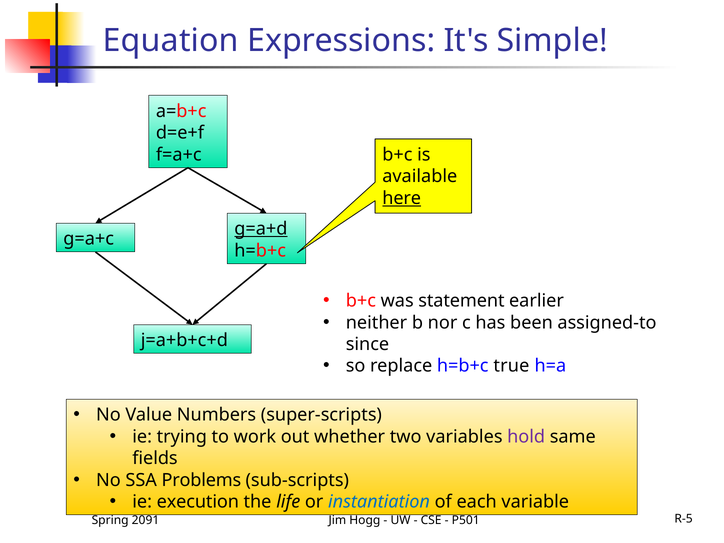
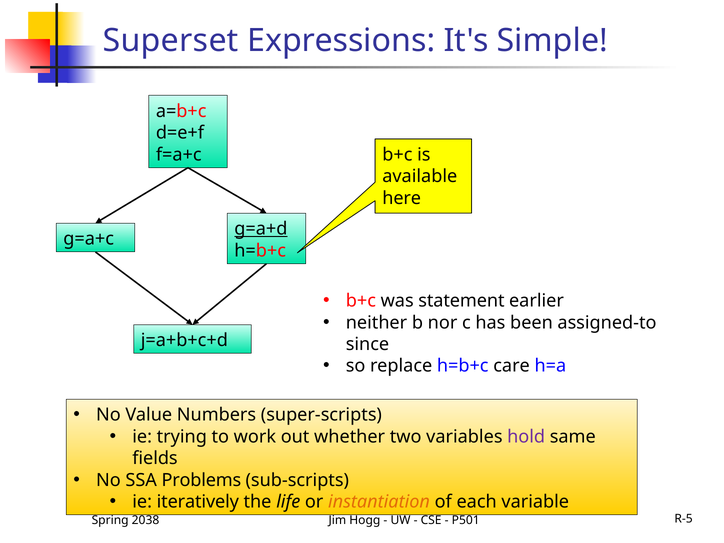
Equation: Equation -> Superset
here underline: present -> none
true: true -> care
execution: execution -> iteratively
instantiation colour: blue -> orange
2091: 2091 -> 2038
